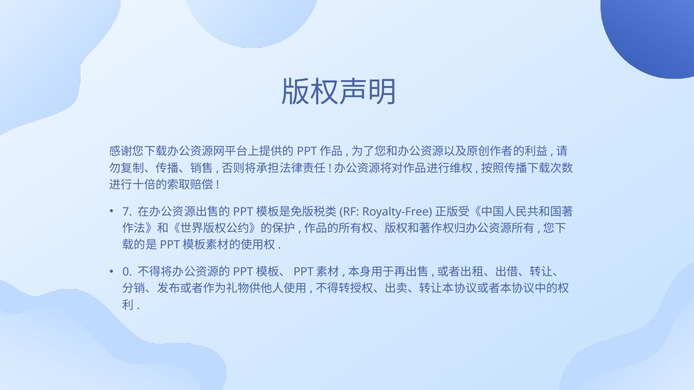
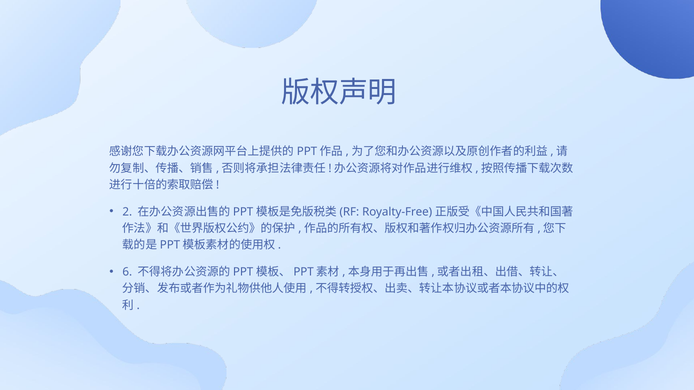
7: 7 -> 2
0: 0 -> 6
